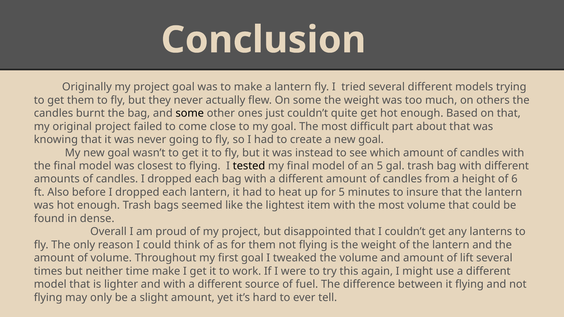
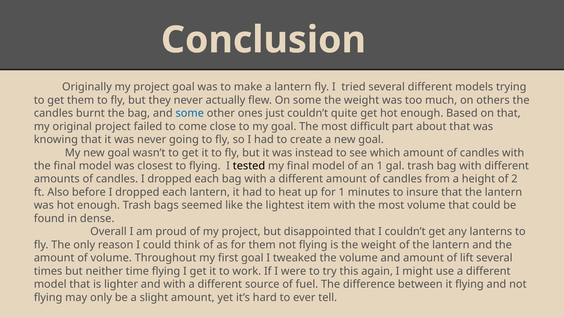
some at (190, 113) colour: black -> blue
an 5: 5 -> 1
6: 6 -> 2
for 5: 5 -> 1
time make: make -> flying
